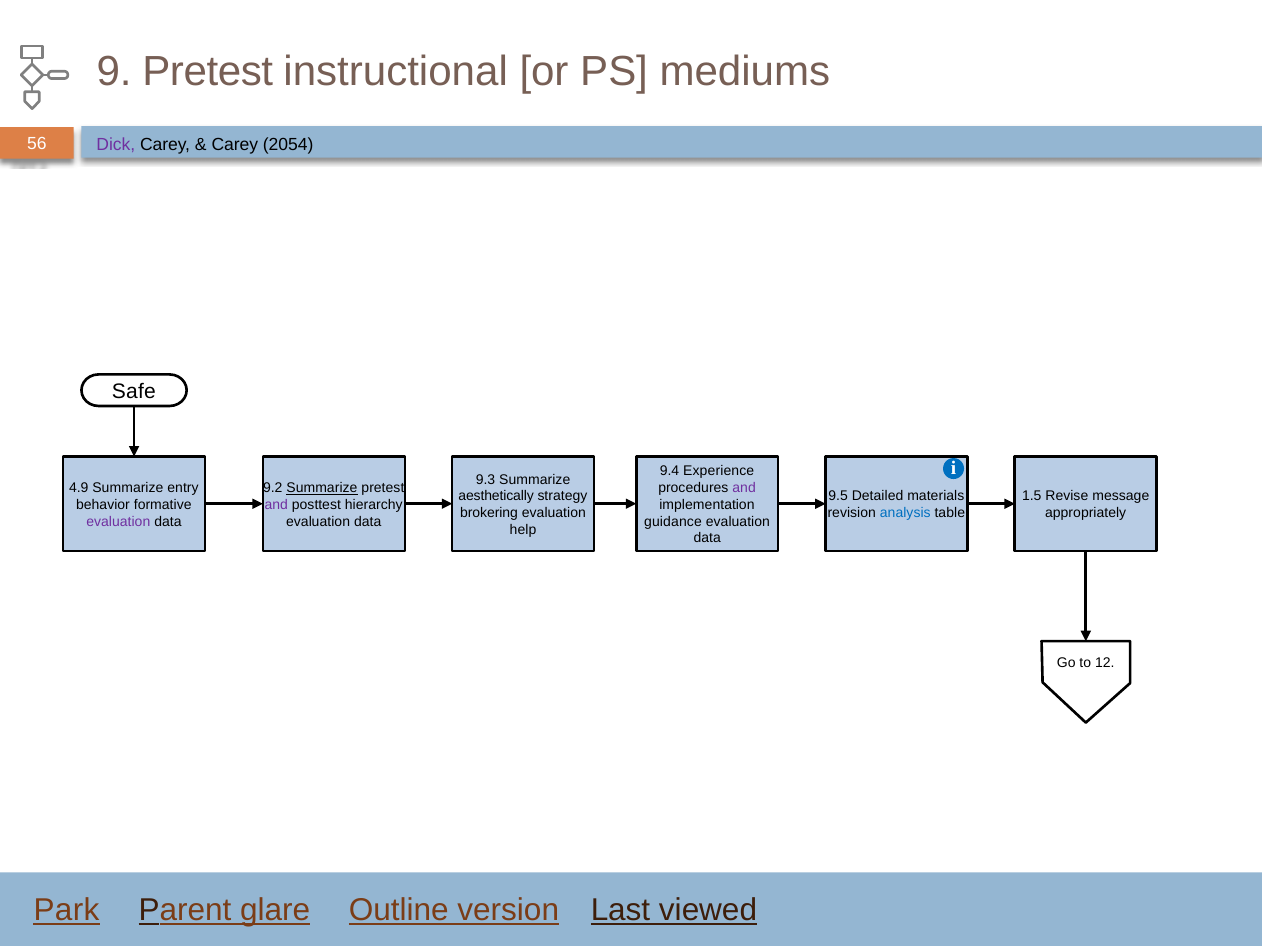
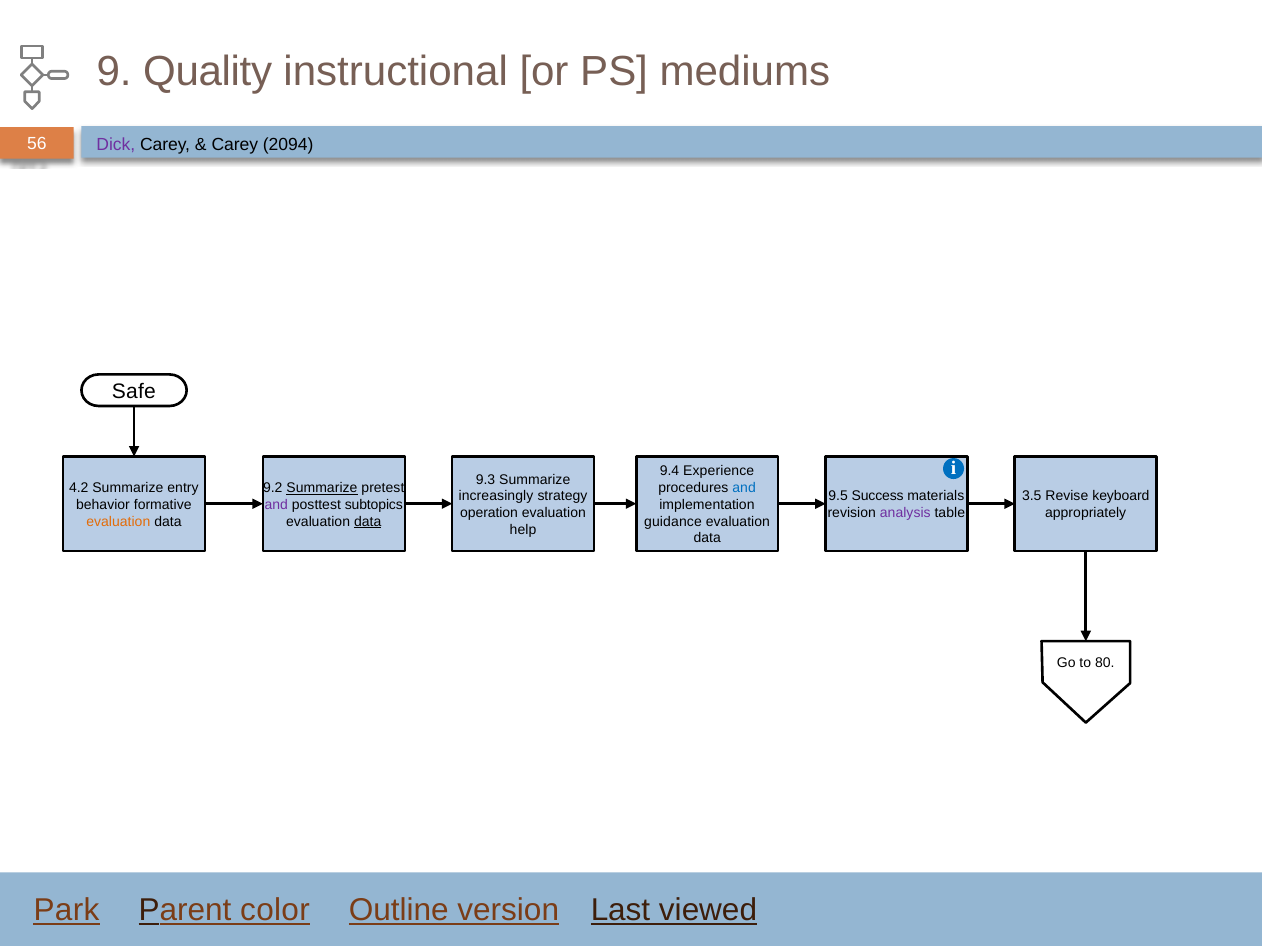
9 Pretest: Pretest -> Quality
2054: 2054 -> 2094
4.9: 4.9 -> 4.2
and at (744, 488) colour: purple -> blue
aesthetically: aesthetically -> increasingly
Detailed: Detailed -> Success
1.5: 1.5 -> 3.5
message: message -> keyboard
hierarchy: hierarchy -> subtopics
brokering: brokering -> operation
analysis colour: blue -> purple
evaluation at (118, 522) colour: purple -> orange
data at (368, 522) underline: none -> present
12: 12 -> 80
glare: glare -> color
